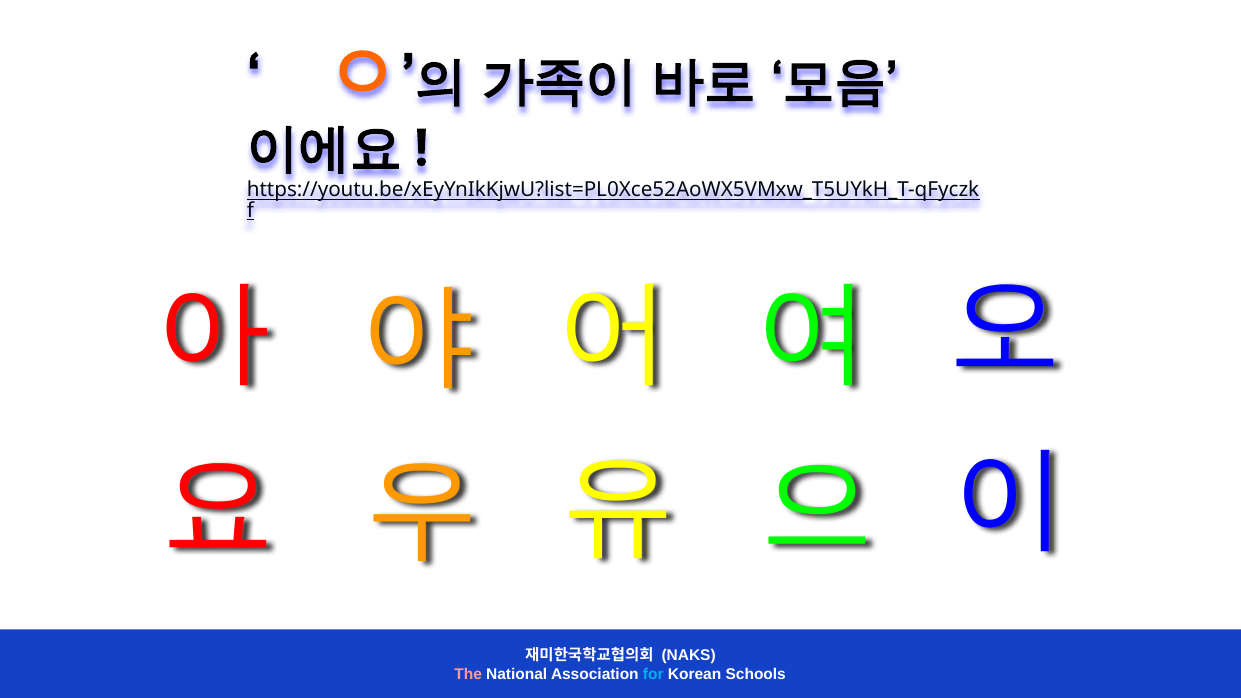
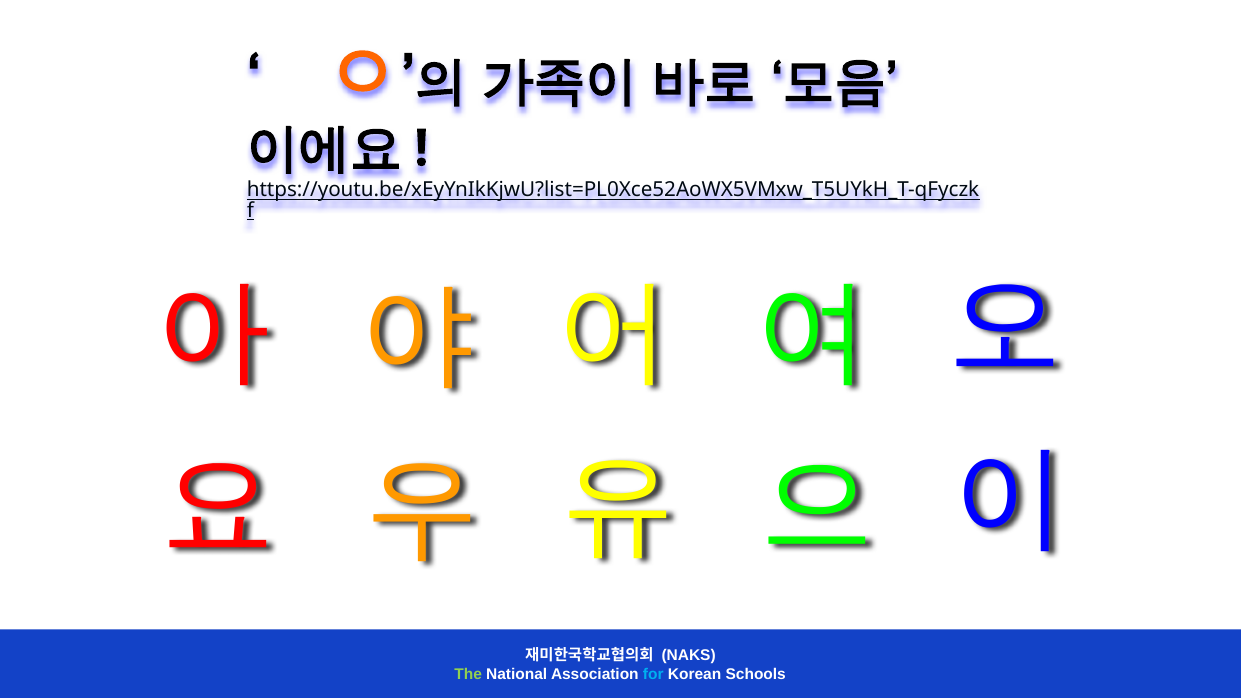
The colour: pink -> light green
